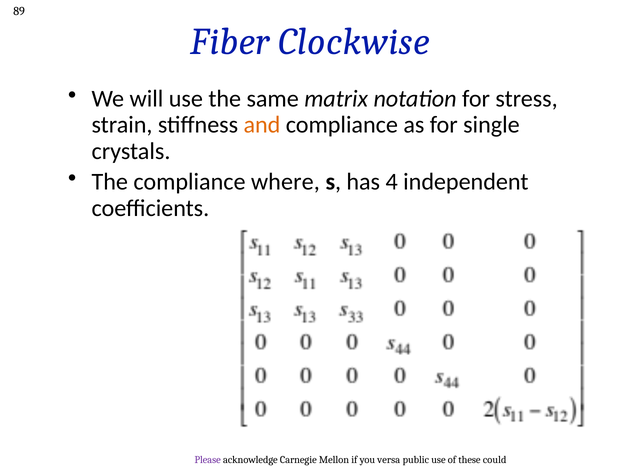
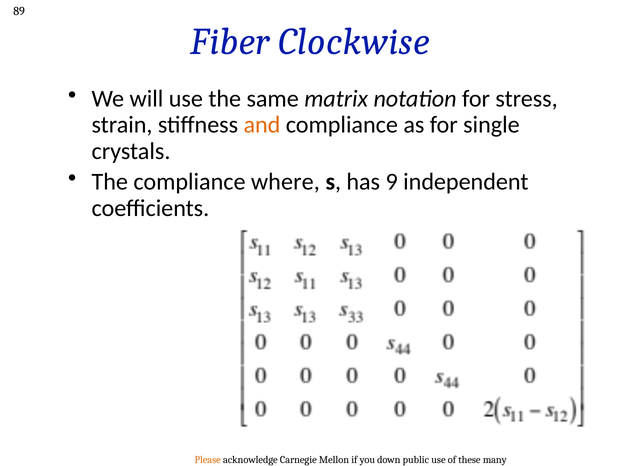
4: 4 -> 9
Please colour: purple -> orange
versa: versa -> down
could: could -> many
